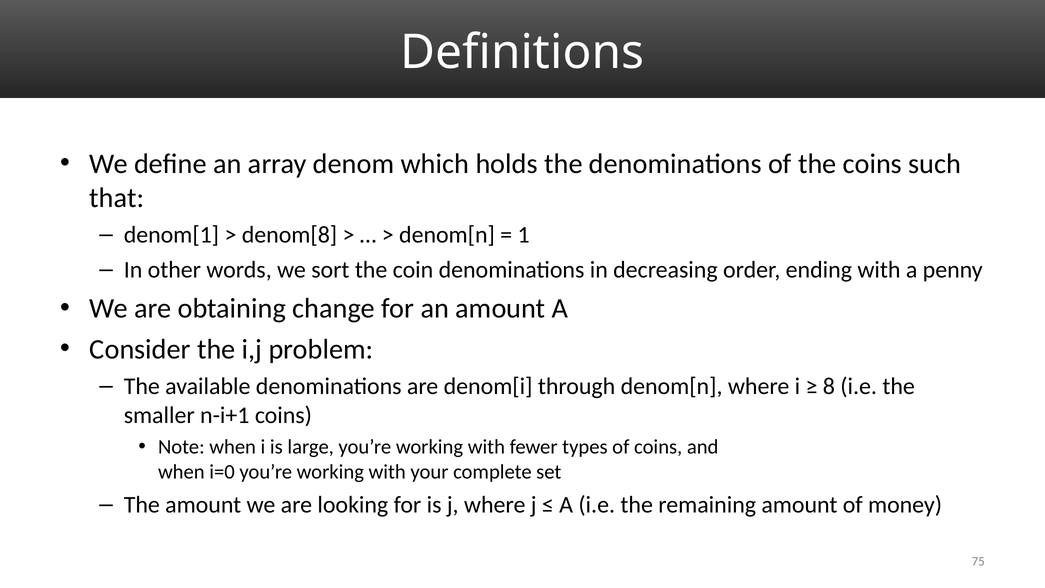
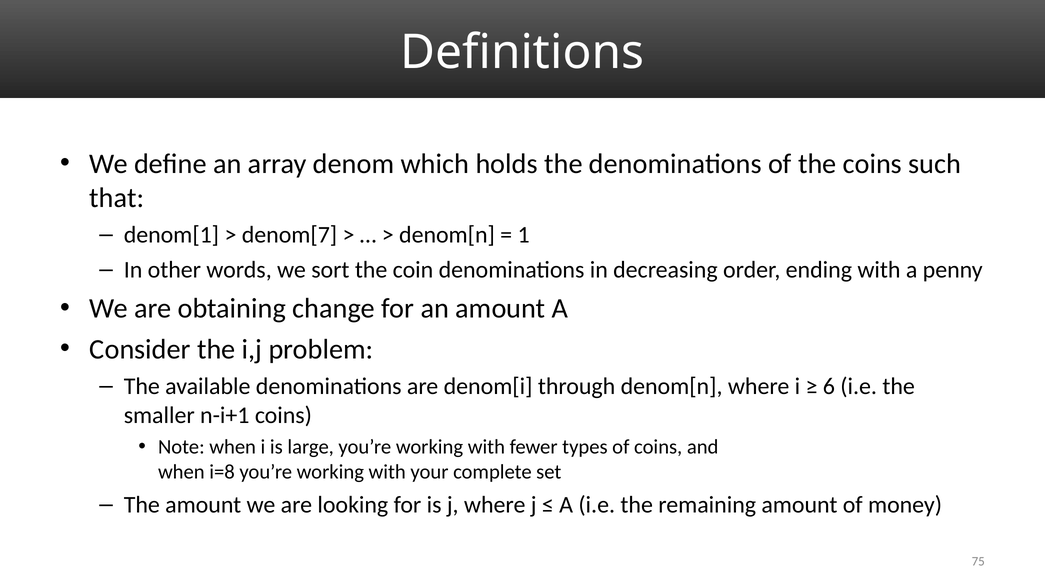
denom[8: denom[8 -> denom[7
8: 8 -> 6
i=0: i=0 -> i=8
